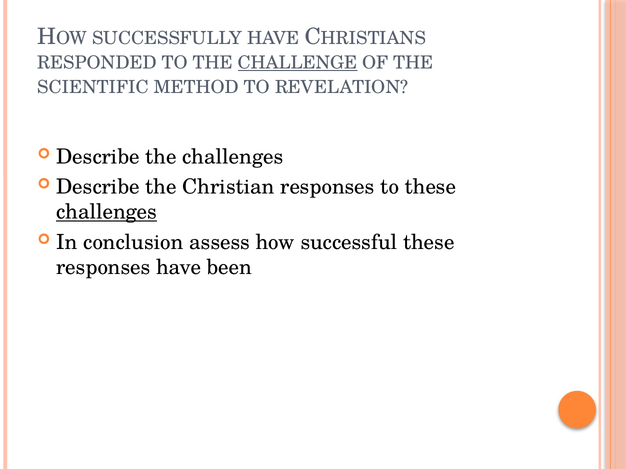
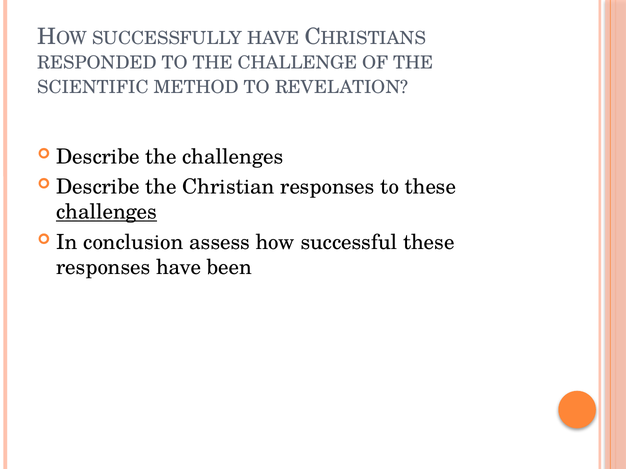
CHALLENGE underline: present -> none
